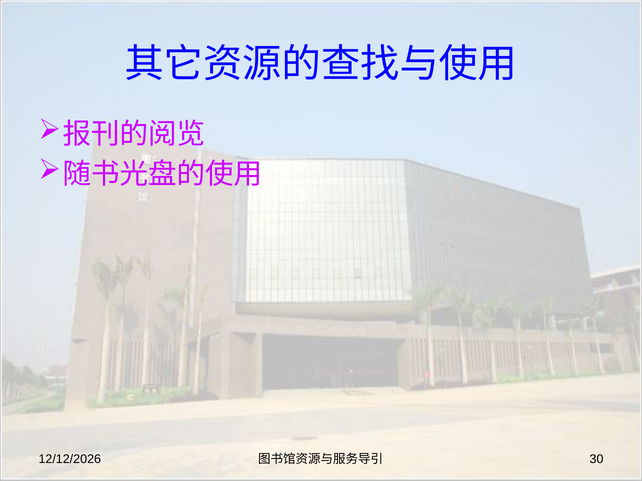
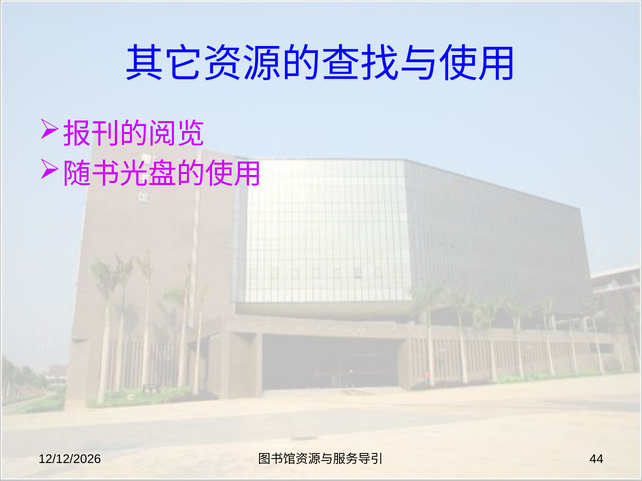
30: 30 -> 44
